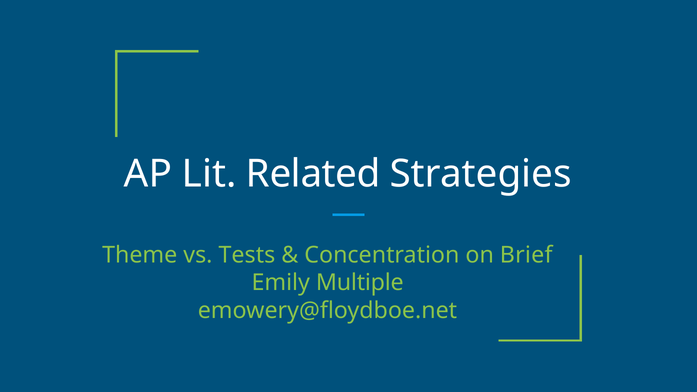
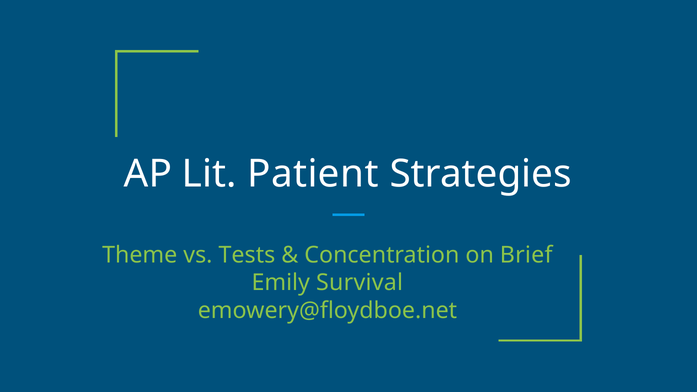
Related: Related -> Patient
Multiple: Multiple -> Survival
